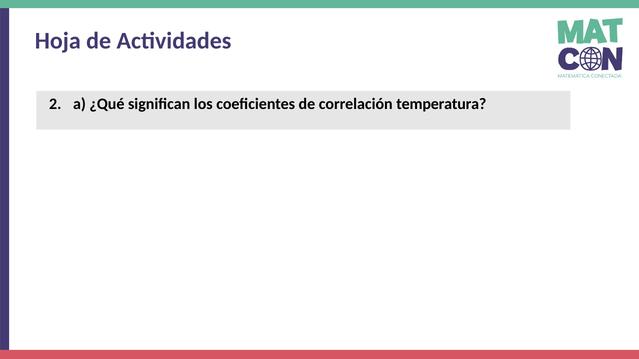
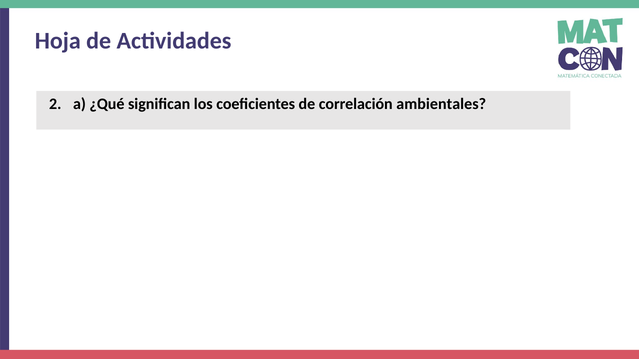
temperatura: temperatura -> ambientales
